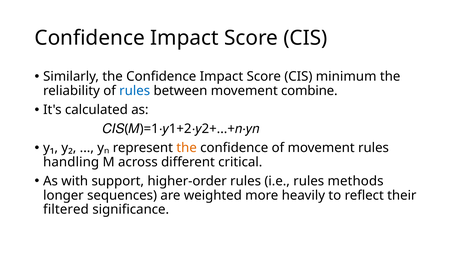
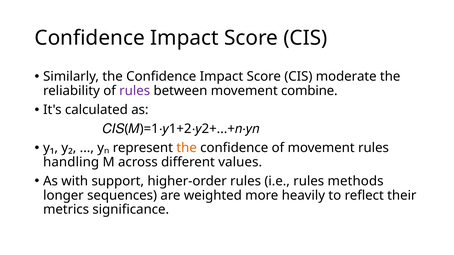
minimum: minimum -> moderate
rules at (135, 91) colour: blue -> purple
critical: critical -> values
filtered: filtered -> metrics
